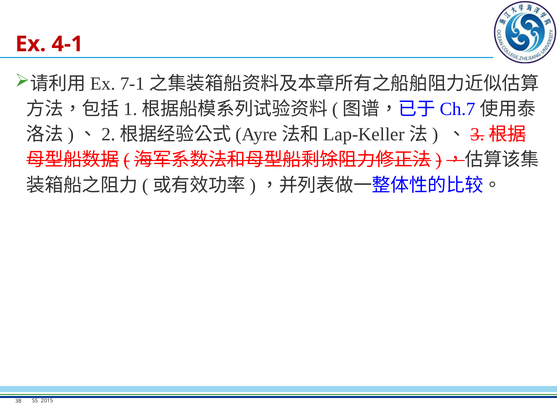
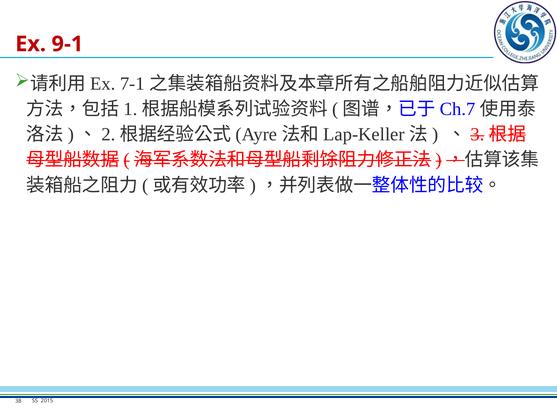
4-1: 4-1 -> 9-1
